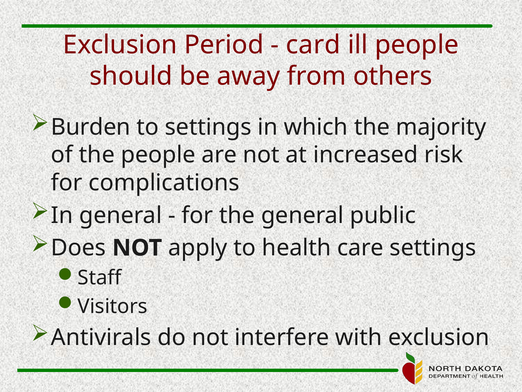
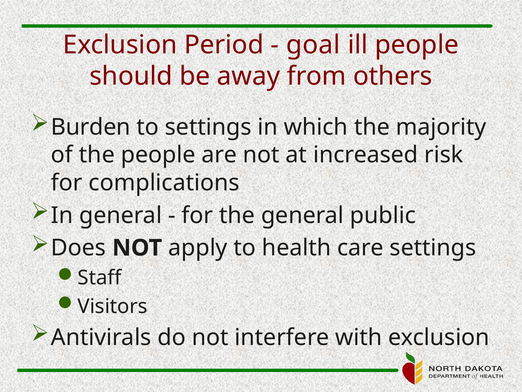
card: card -> goal
